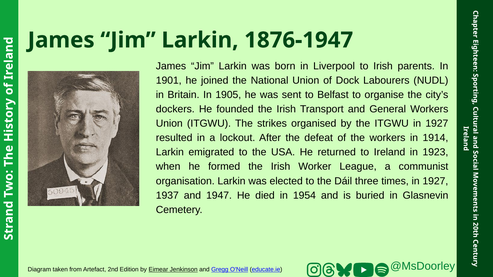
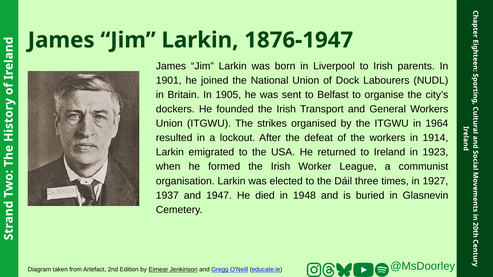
ITGWU in 1927: 1927 -> 1964
1954: 1954 -> 1948
